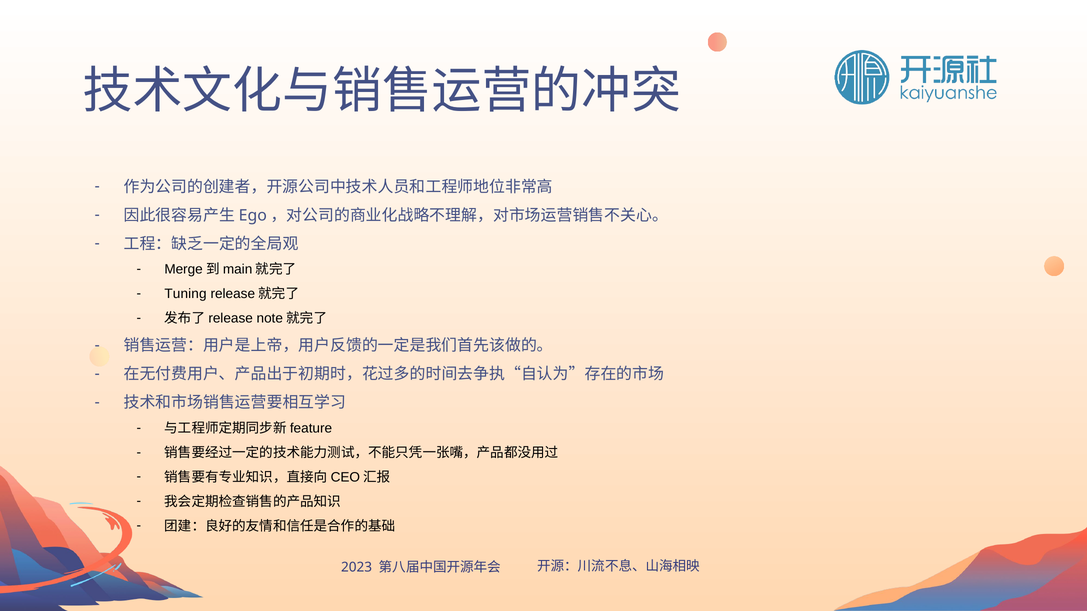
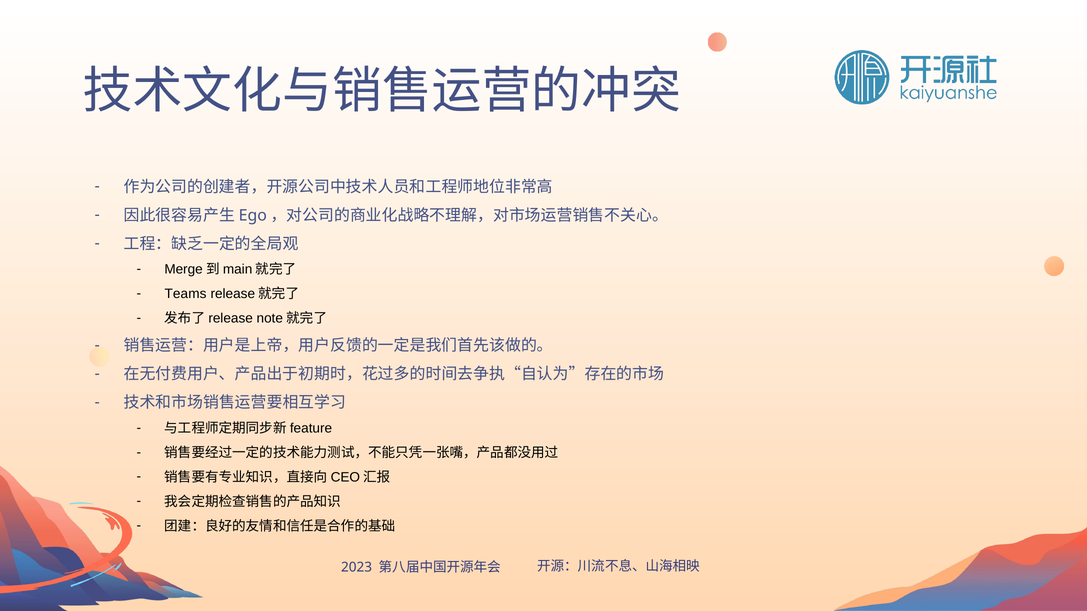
Tuning: Tuning -> Teams
